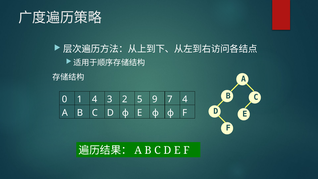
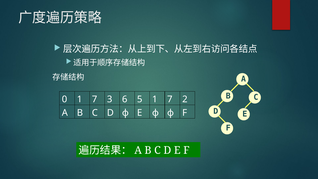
0 1 4: 4 -> 7
2: 2 -> 6
5 9: 9 -> 1
7 4: 4 -> 2
